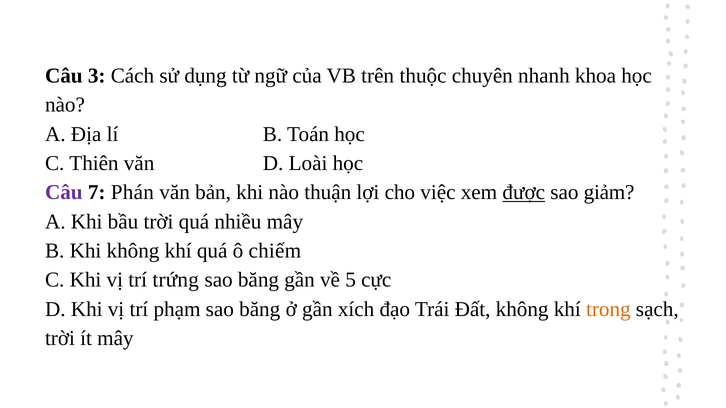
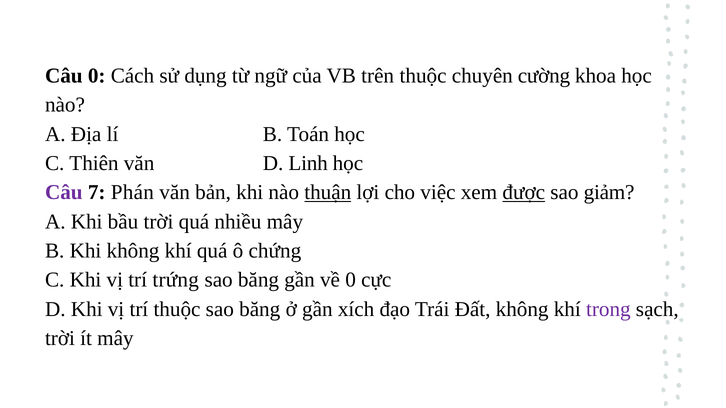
Câu 3: 3 -> 0
nhanh: nhanh -> cường
Loài: Loài -> Linh
thuận underline: none -> present
chiếm: chiếm -> chứng
về 5: 5 -> 0
trí phạm: phạm -> thuộc
trong colour: orange -> purple
